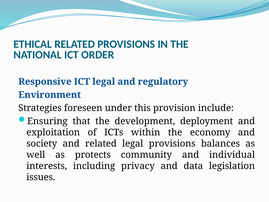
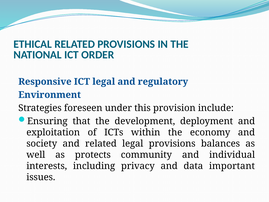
legislation: legislation -> important
